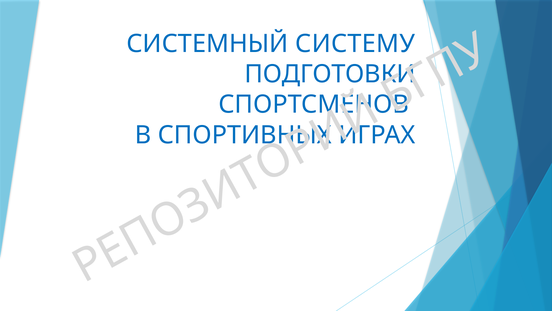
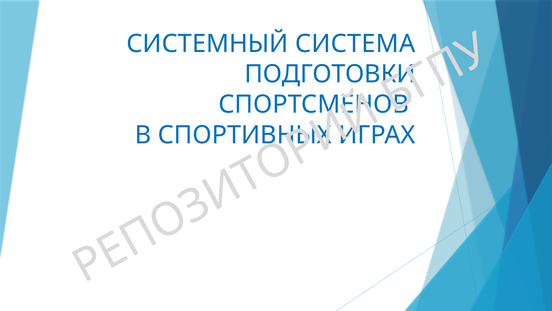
СИСТЕМУ: СИСТЕМУ -> СИСТЕМА
